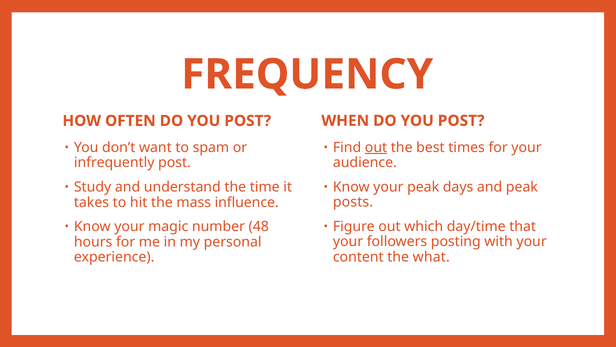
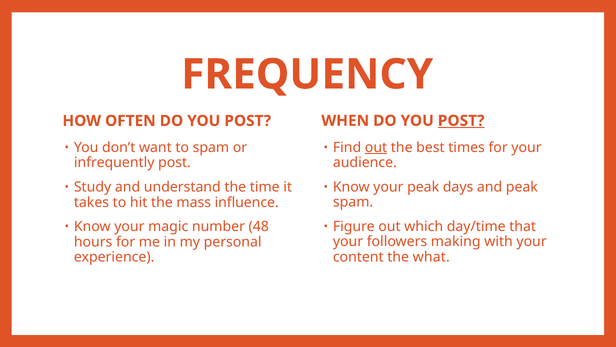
POST at (461, 121) underline: none -> present
posts at (353, 202): posts -> spam
posting: posting -> making
